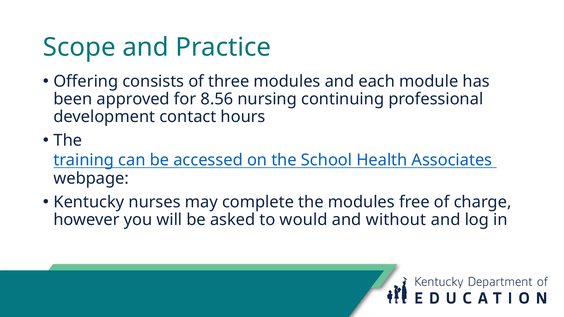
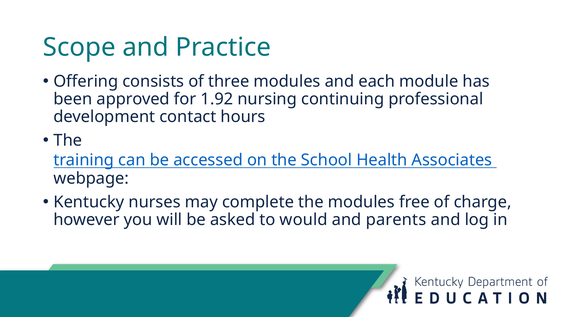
8.56: 8.56 -> 1.92
without: without -> parents
